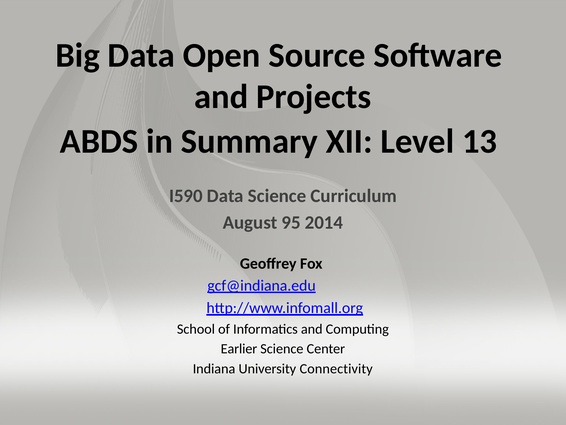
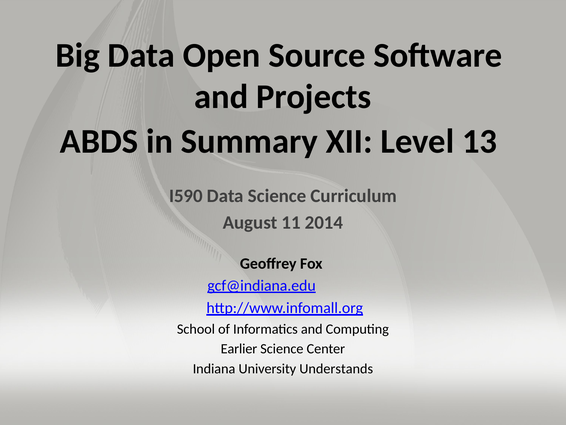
95: 95 -> 11
Connectivity: Connectivity -> Understands
